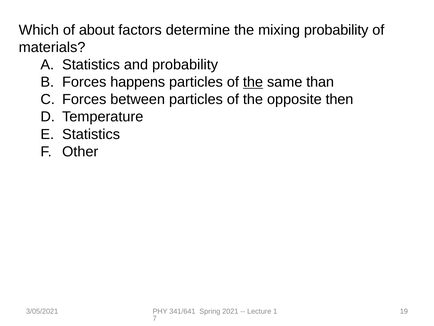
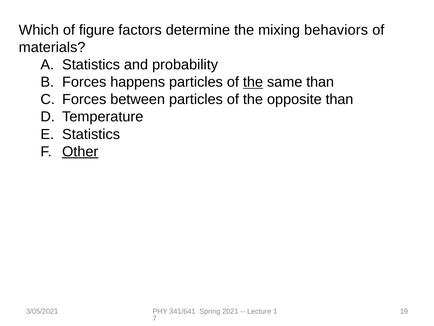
about: about -> figure
mixing probability: probability -> behaviors
opposite then: then -> than
Other underline: none -> present
